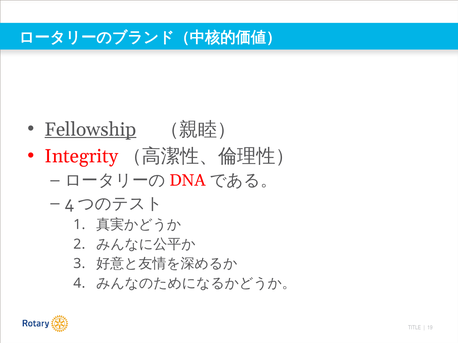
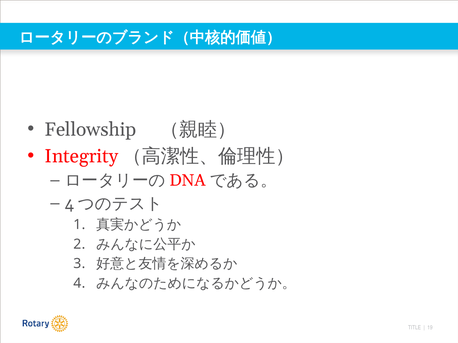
Fellowship underline: present -> none
